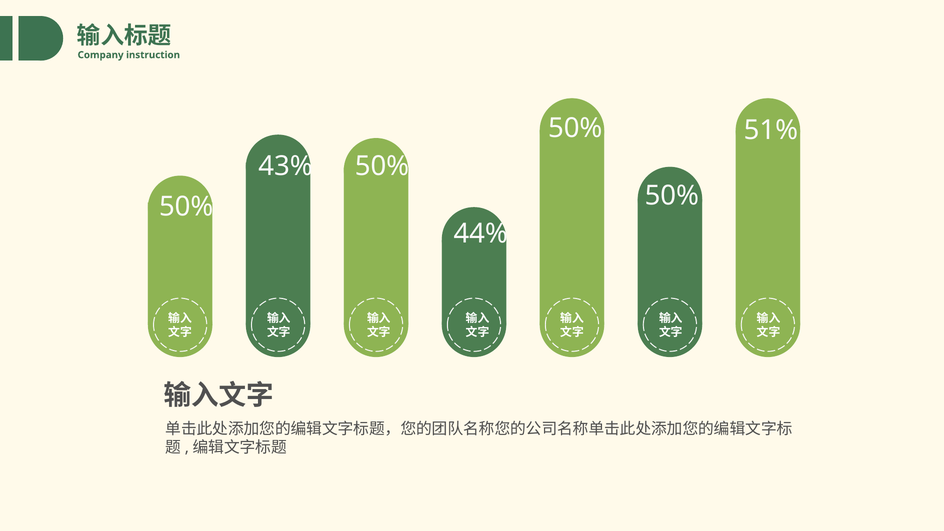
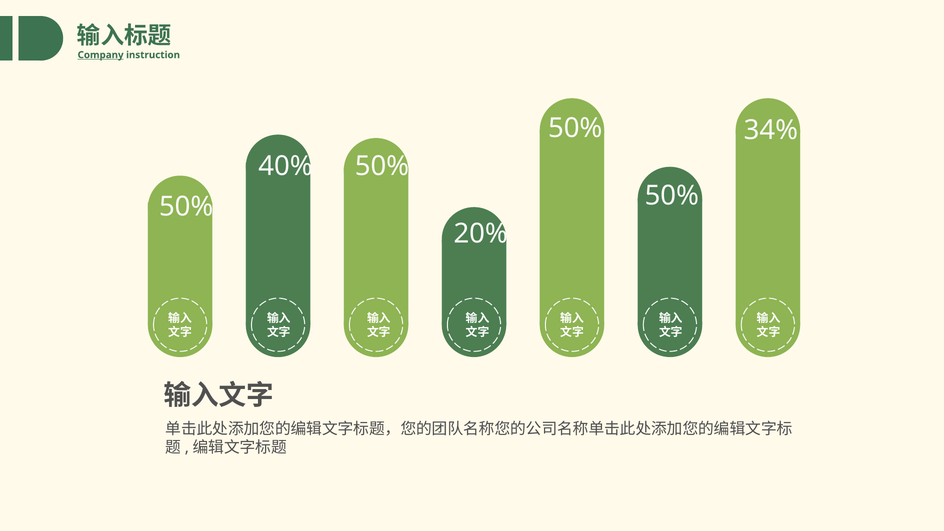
Company underline: none -> present
51%: 51% -> 34%
43%: 43% -> 40%
44%: 44% -> 20%
